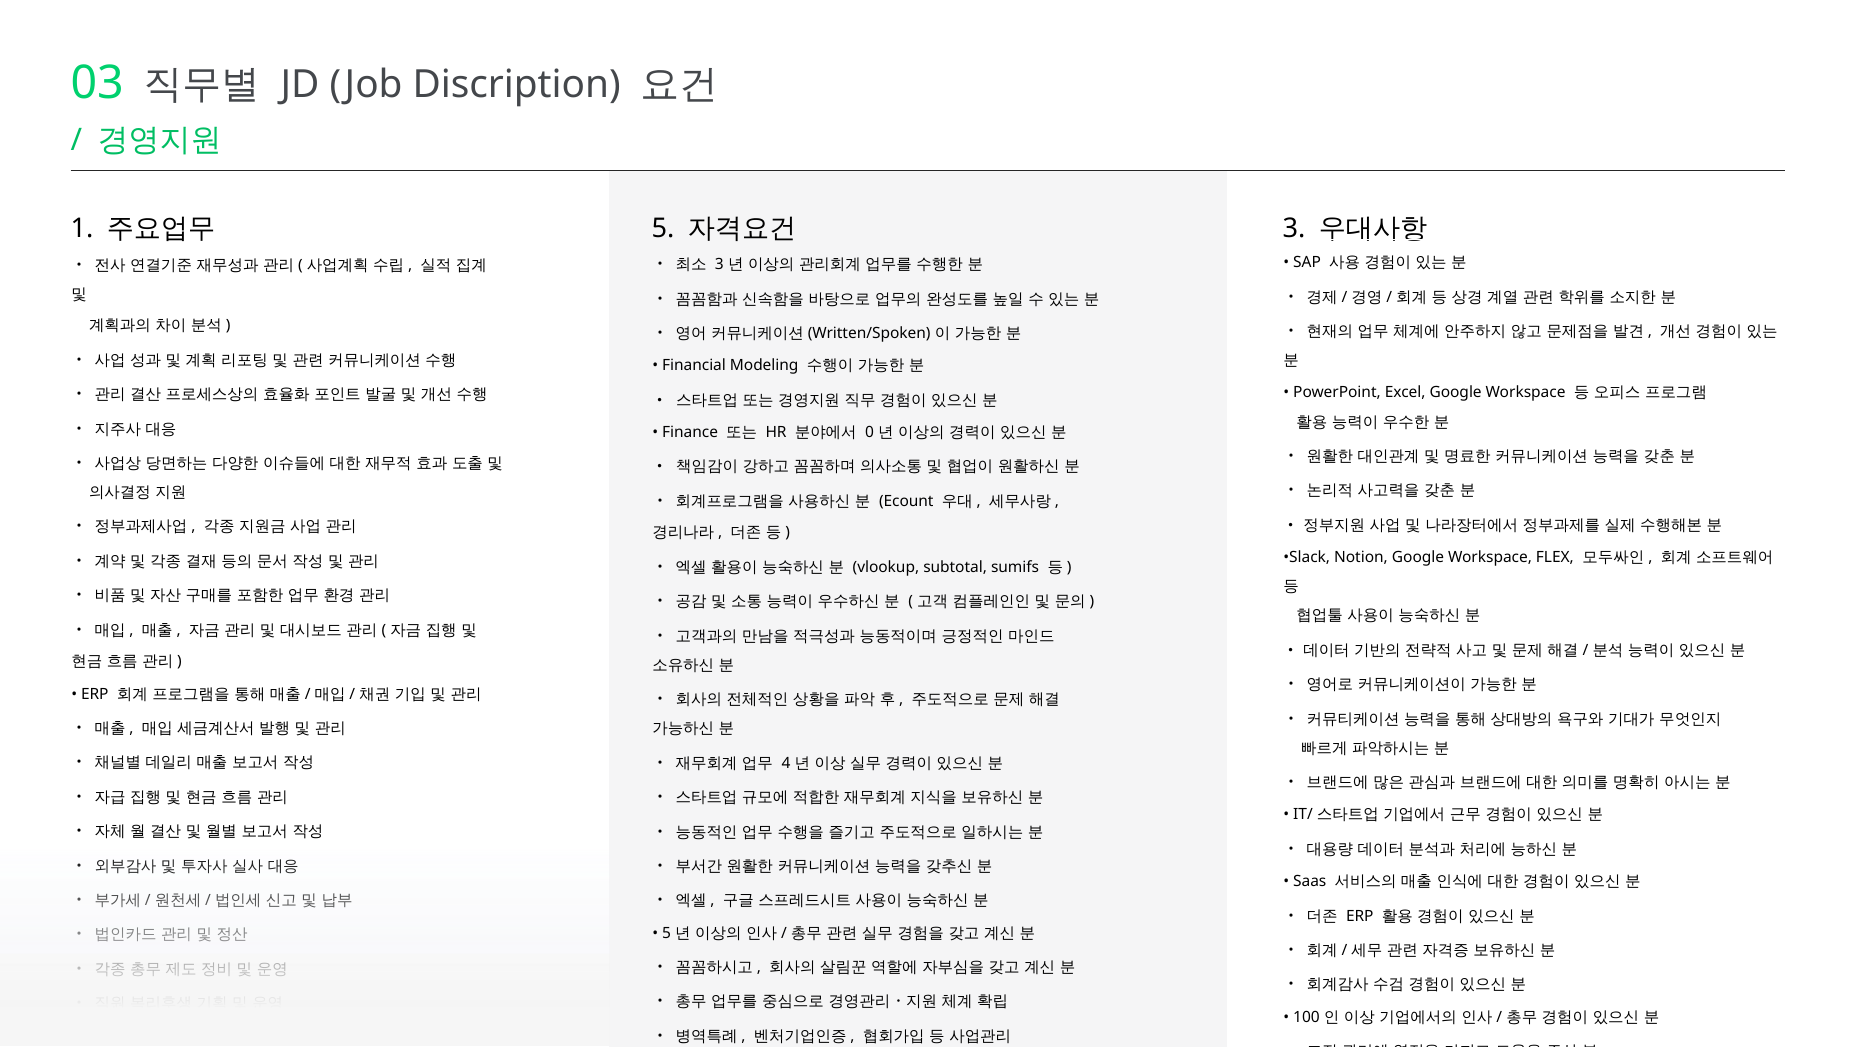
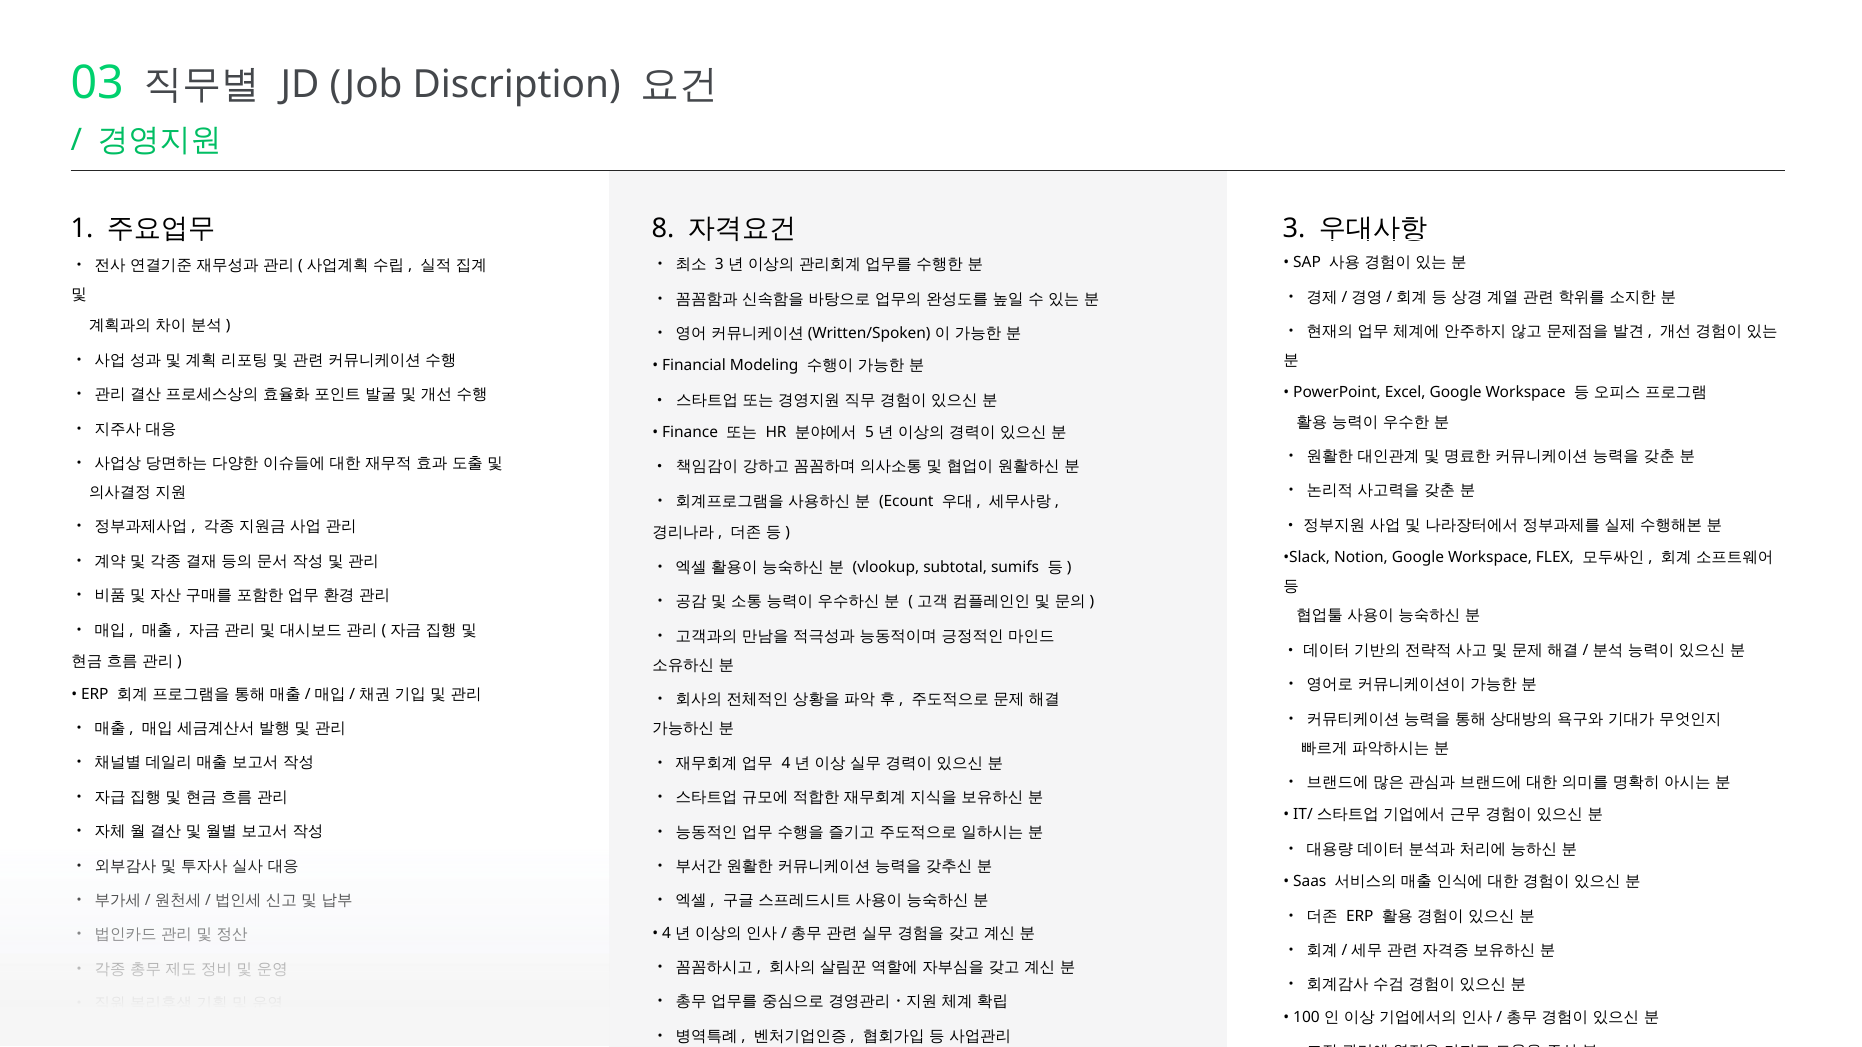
5 at (663, 229): 5 -> 8
0: 0 -> 5
5 at (667, 933): 5 -> 4
